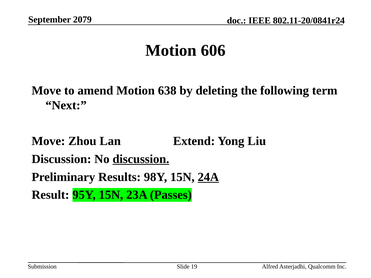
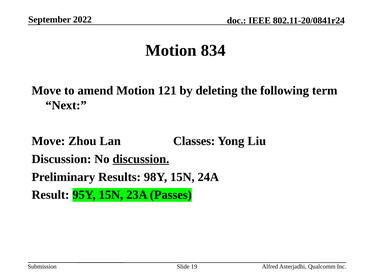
2079: 2079 -> 2022
606: 606 -> 834
638: 638 -> 121
Extend: Extend -> Classes
24A underline: present -> none
